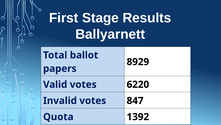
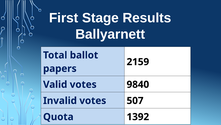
8929: 8929 -> 2159
6220: 6220 -> 9840
847: 847 -> 507
